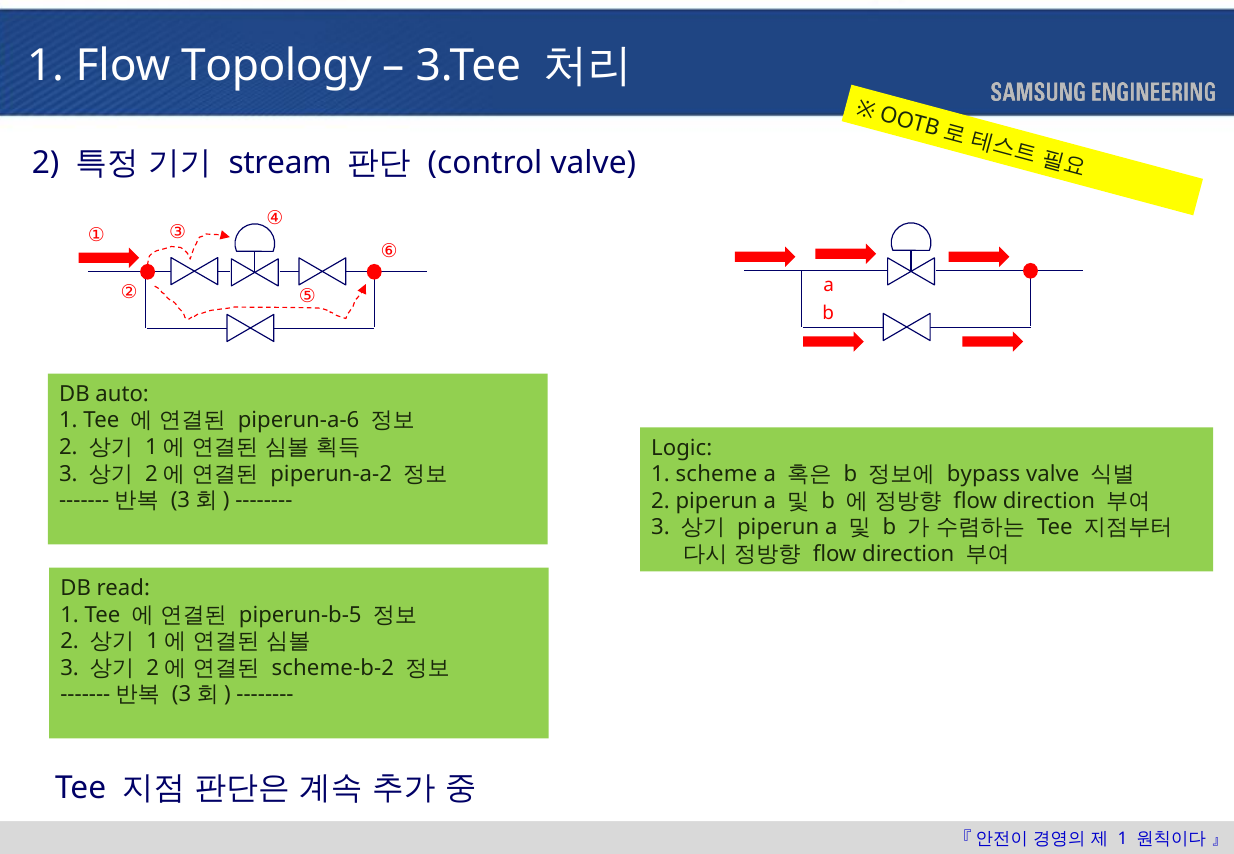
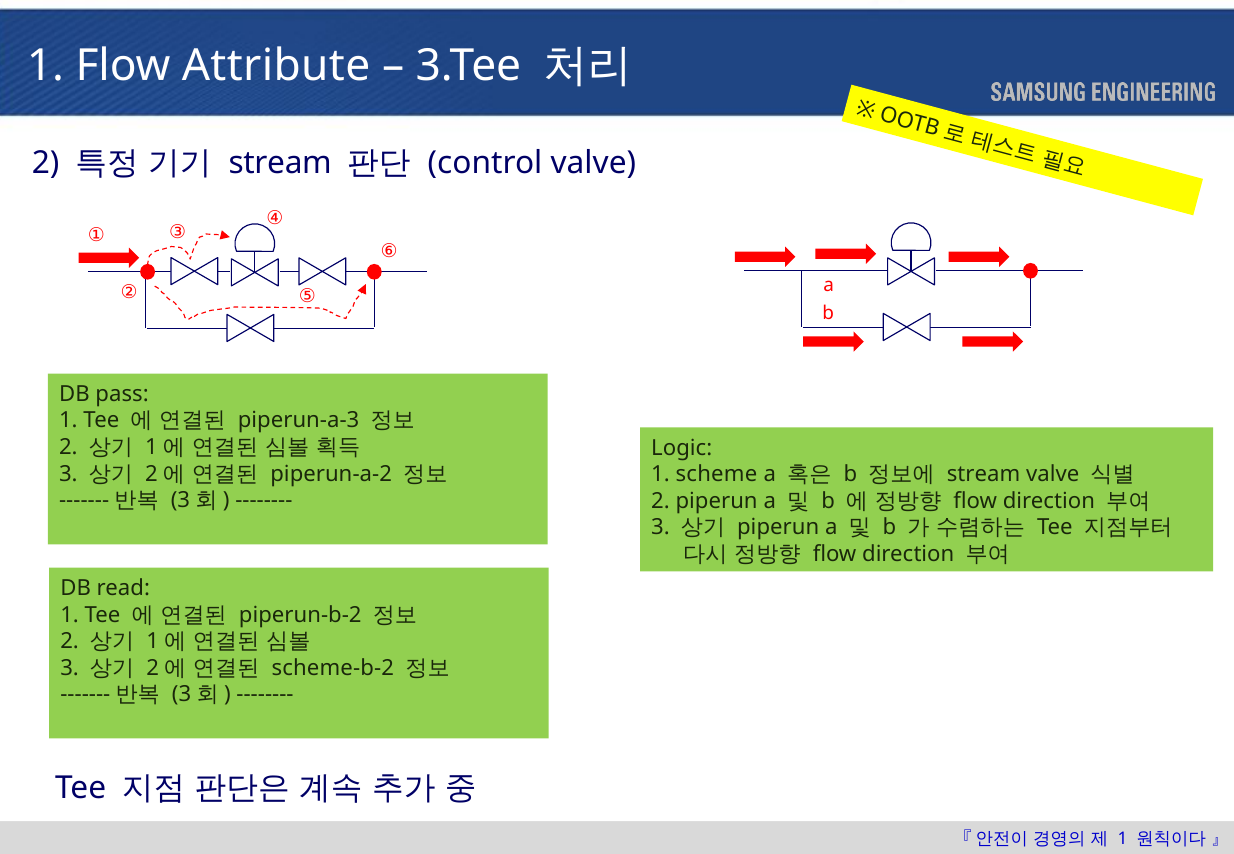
Topology: Topology -> Attribute
auto: auto -> pass
piperun-a-6: piperun-a-6 -> piperun-a-3
bypass at (983, 474): bypass -> stream
piperun-b-5: piperun-b-5 -> piperun-b-2
